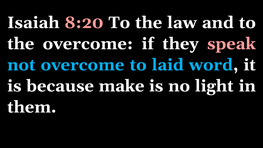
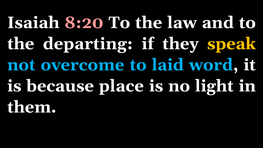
the overcome: overcome -> departing
speak colour: pink -> yellow
make: make -> place
